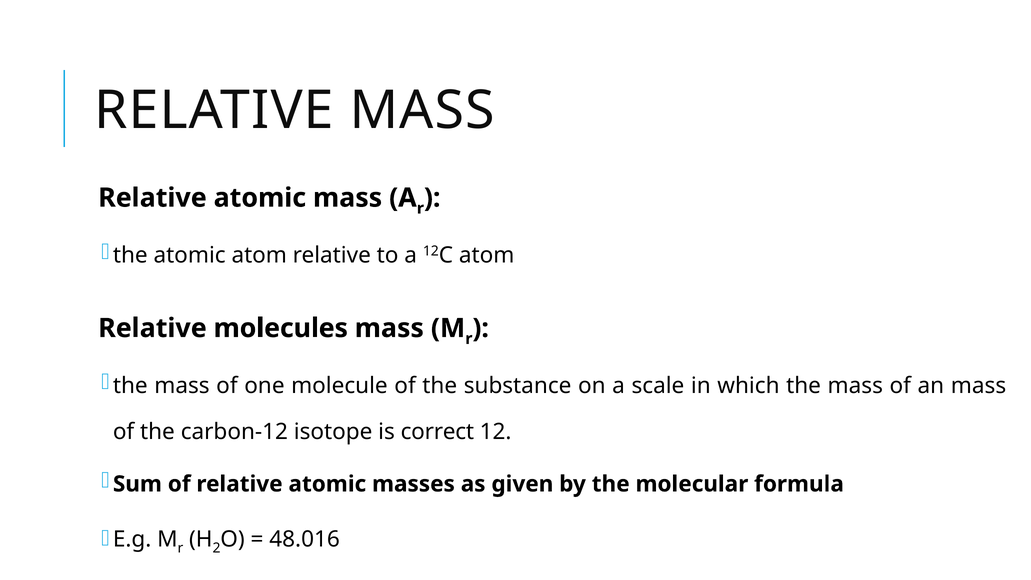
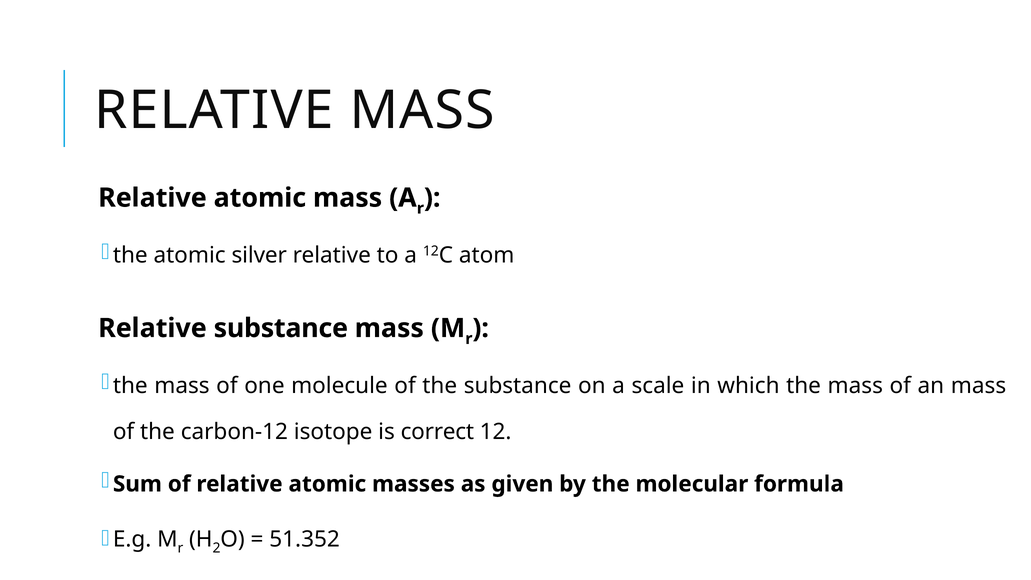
atomic atom: atom -> silver
Relative molecules: molecules -> substance
48.016: 48.016 -> 51.352
